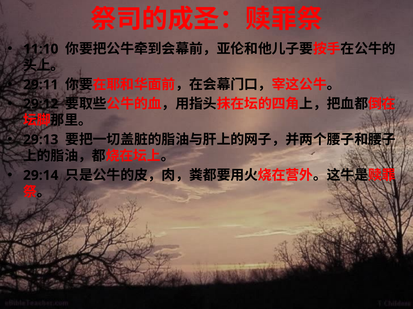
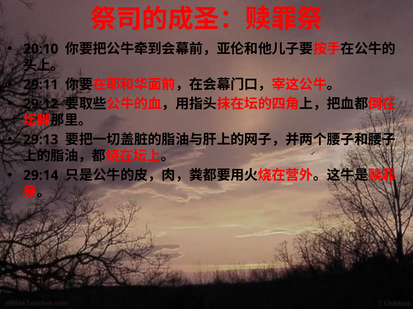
11:10: 11:10 -> 20:10
